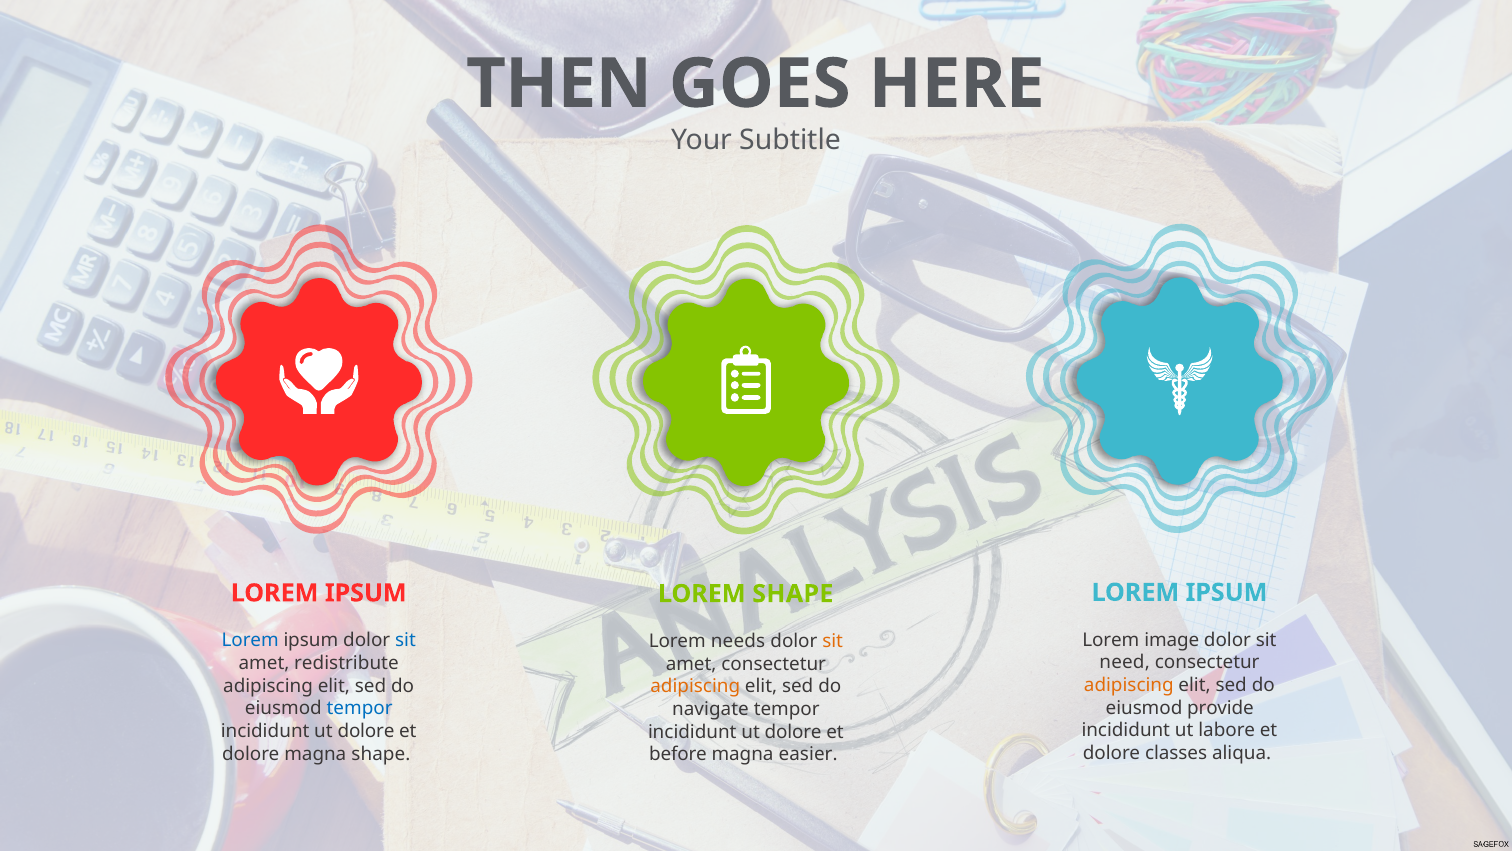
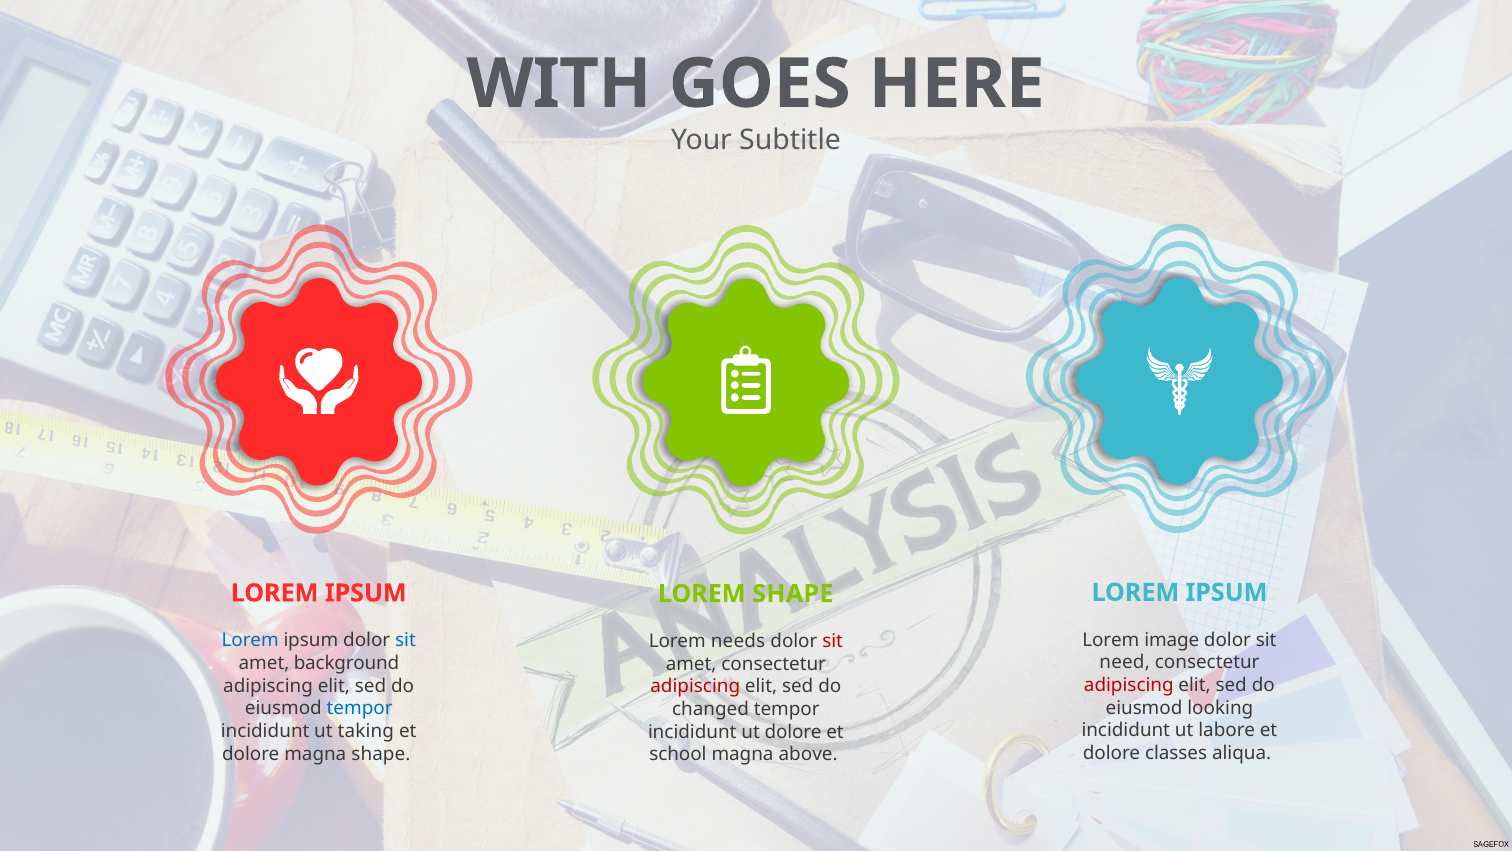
THEN: THEN -> WITH
sit at (833, 641) colour: orange -> red
redistribute: redistribute -> background
adipiscing at (1129, 685) colour: orange -> red
adipiscing at (695, 686) colour: orange -> red
provide: provide -> looking
navigate: navigate -> changed
dolore at (366, 731): dolore -> taking
before: before -> school
easier: easier -> above
